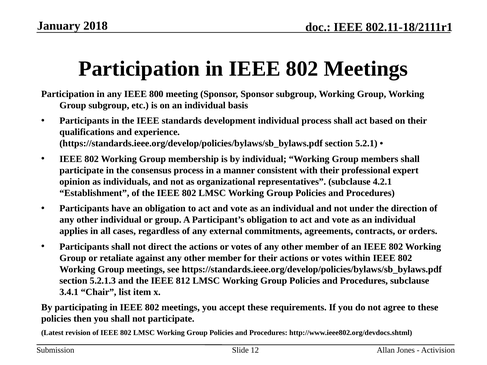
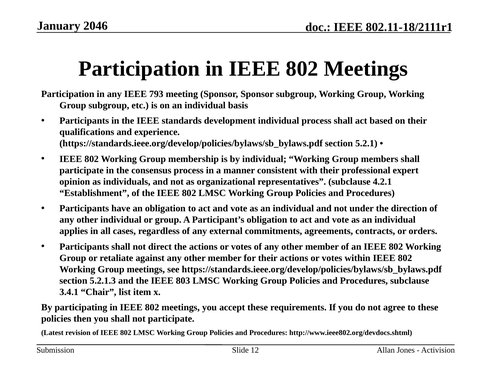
2018: 2018 -> 2046
800: 800 -> 793
812: 812 -> 803
